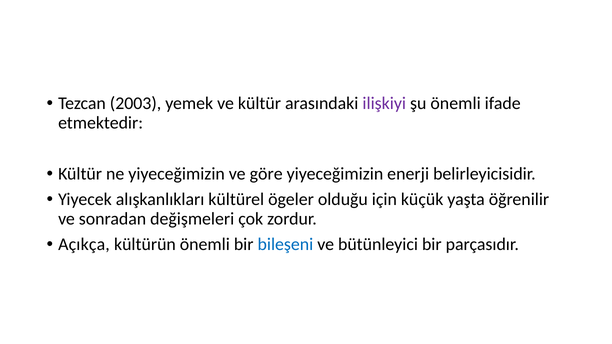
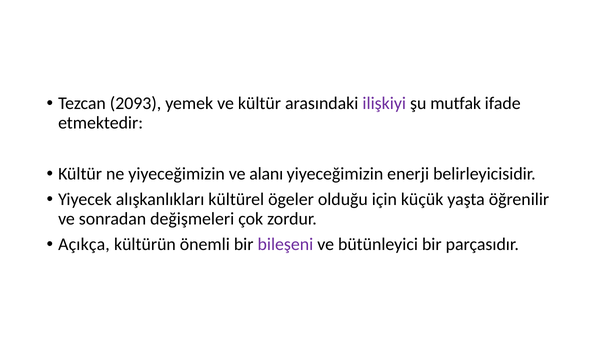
2003: 2003 -> 2093
şu önemli: önemli -> mutfak
göre: göre -> alanı
bileşeni colour: blue -> purple
